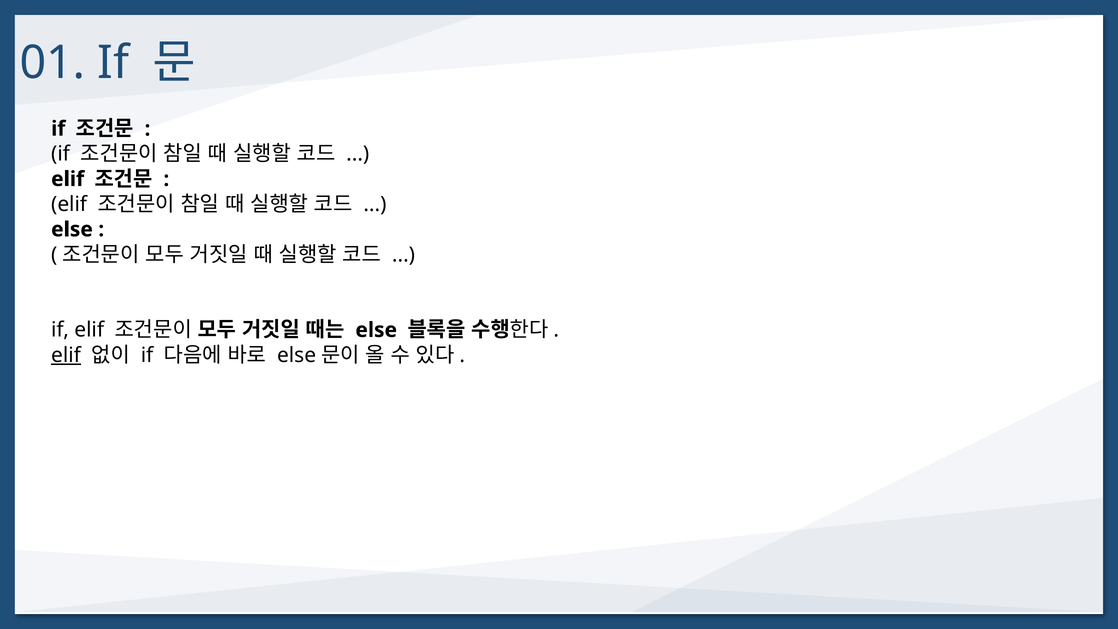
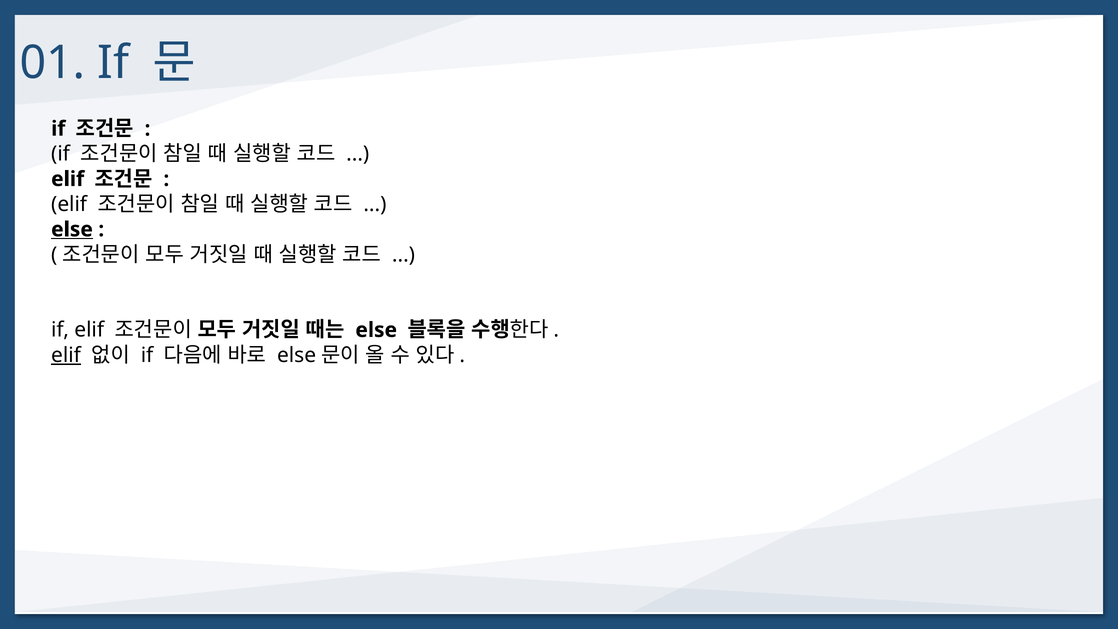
else at (72, 229) underline: none -> present
